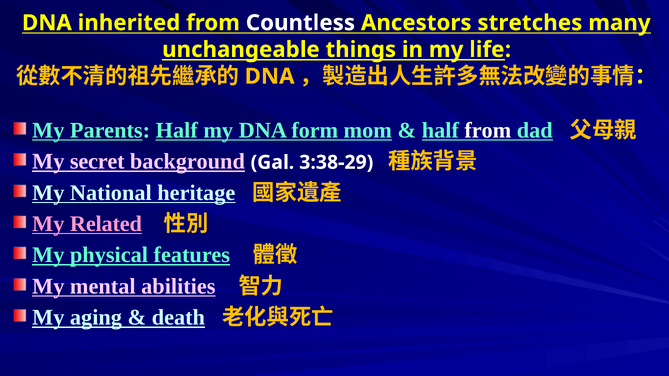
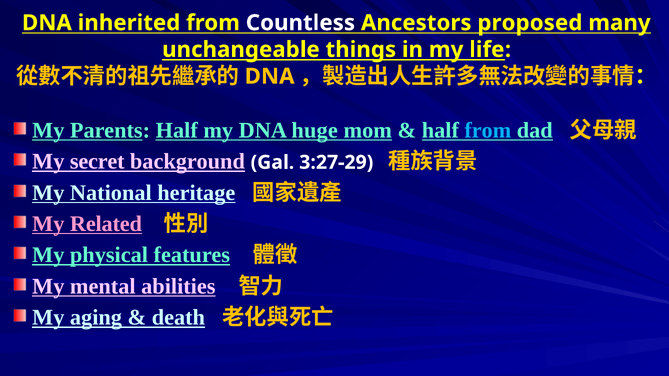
stretches: stretches -> proposed
form: form -> huge
from at (488, 130) colour: white -> light blue
3:38-29: 3:38-29 -> 3:27-29
